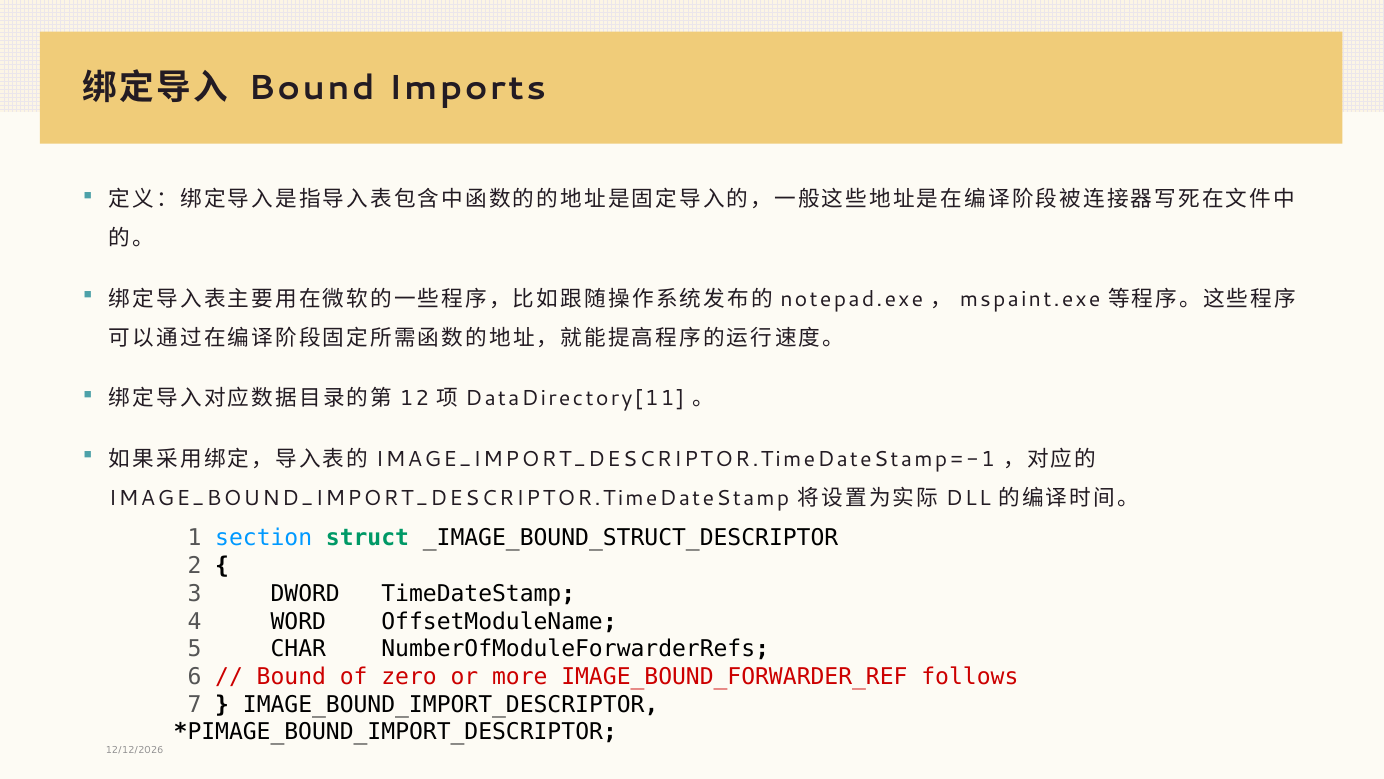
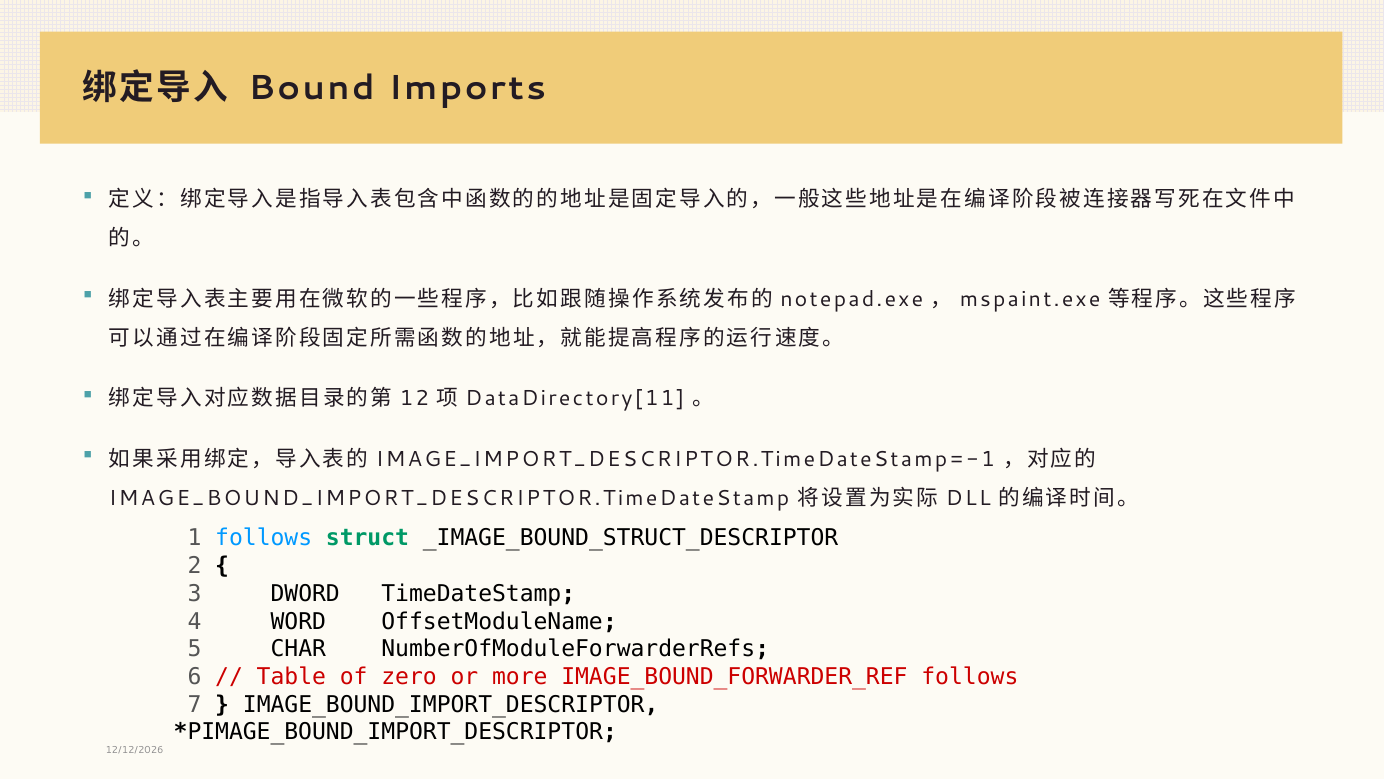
1 section: section -> follows
Bound at (291, 676): Bound -> Table
